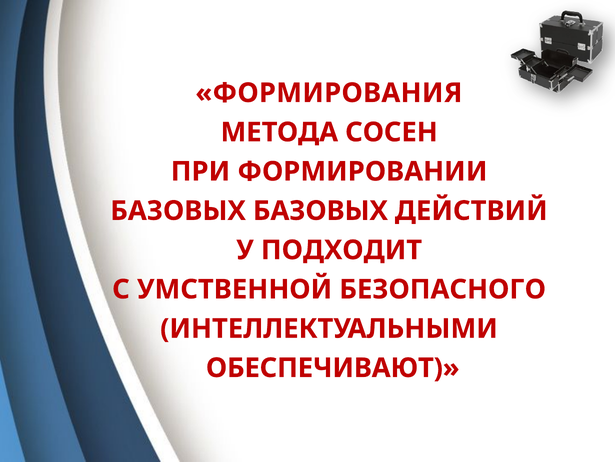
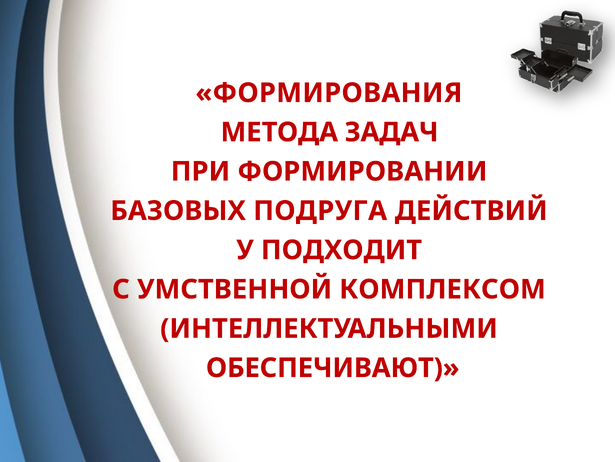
СОСЕН: СОСЕН -> ЗАДАЧ
БАЗОВЫХ БАЗОВЫХ: БАЗОВЫХ -> ПОДРУГА
БЕЗОПАСНОГО: БЕЗОПАСНОГО -> КОМПЛЕКСОМ
